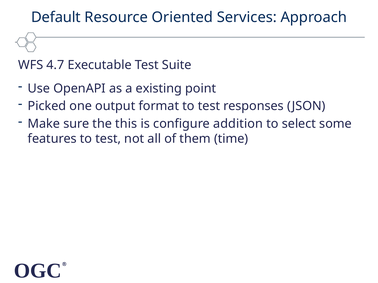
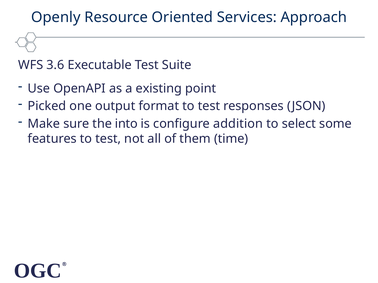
Default: Default -> Openly
4.7: 4.7 -> 3.6
this: this -> into
